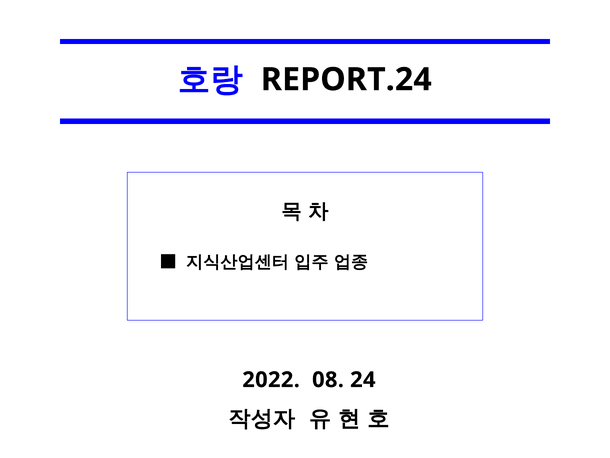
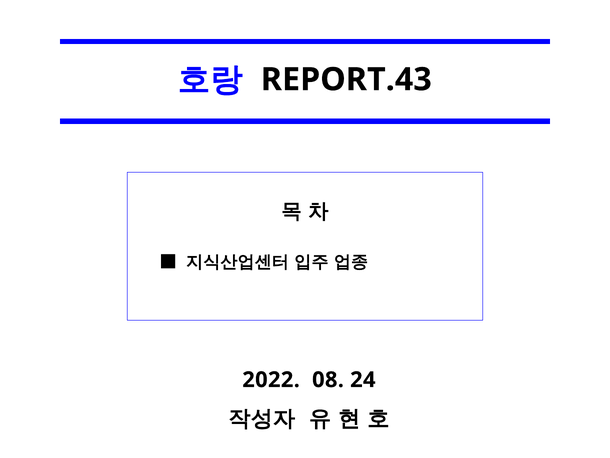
REPORT.24: REPORT.24 -> REPORT.43
